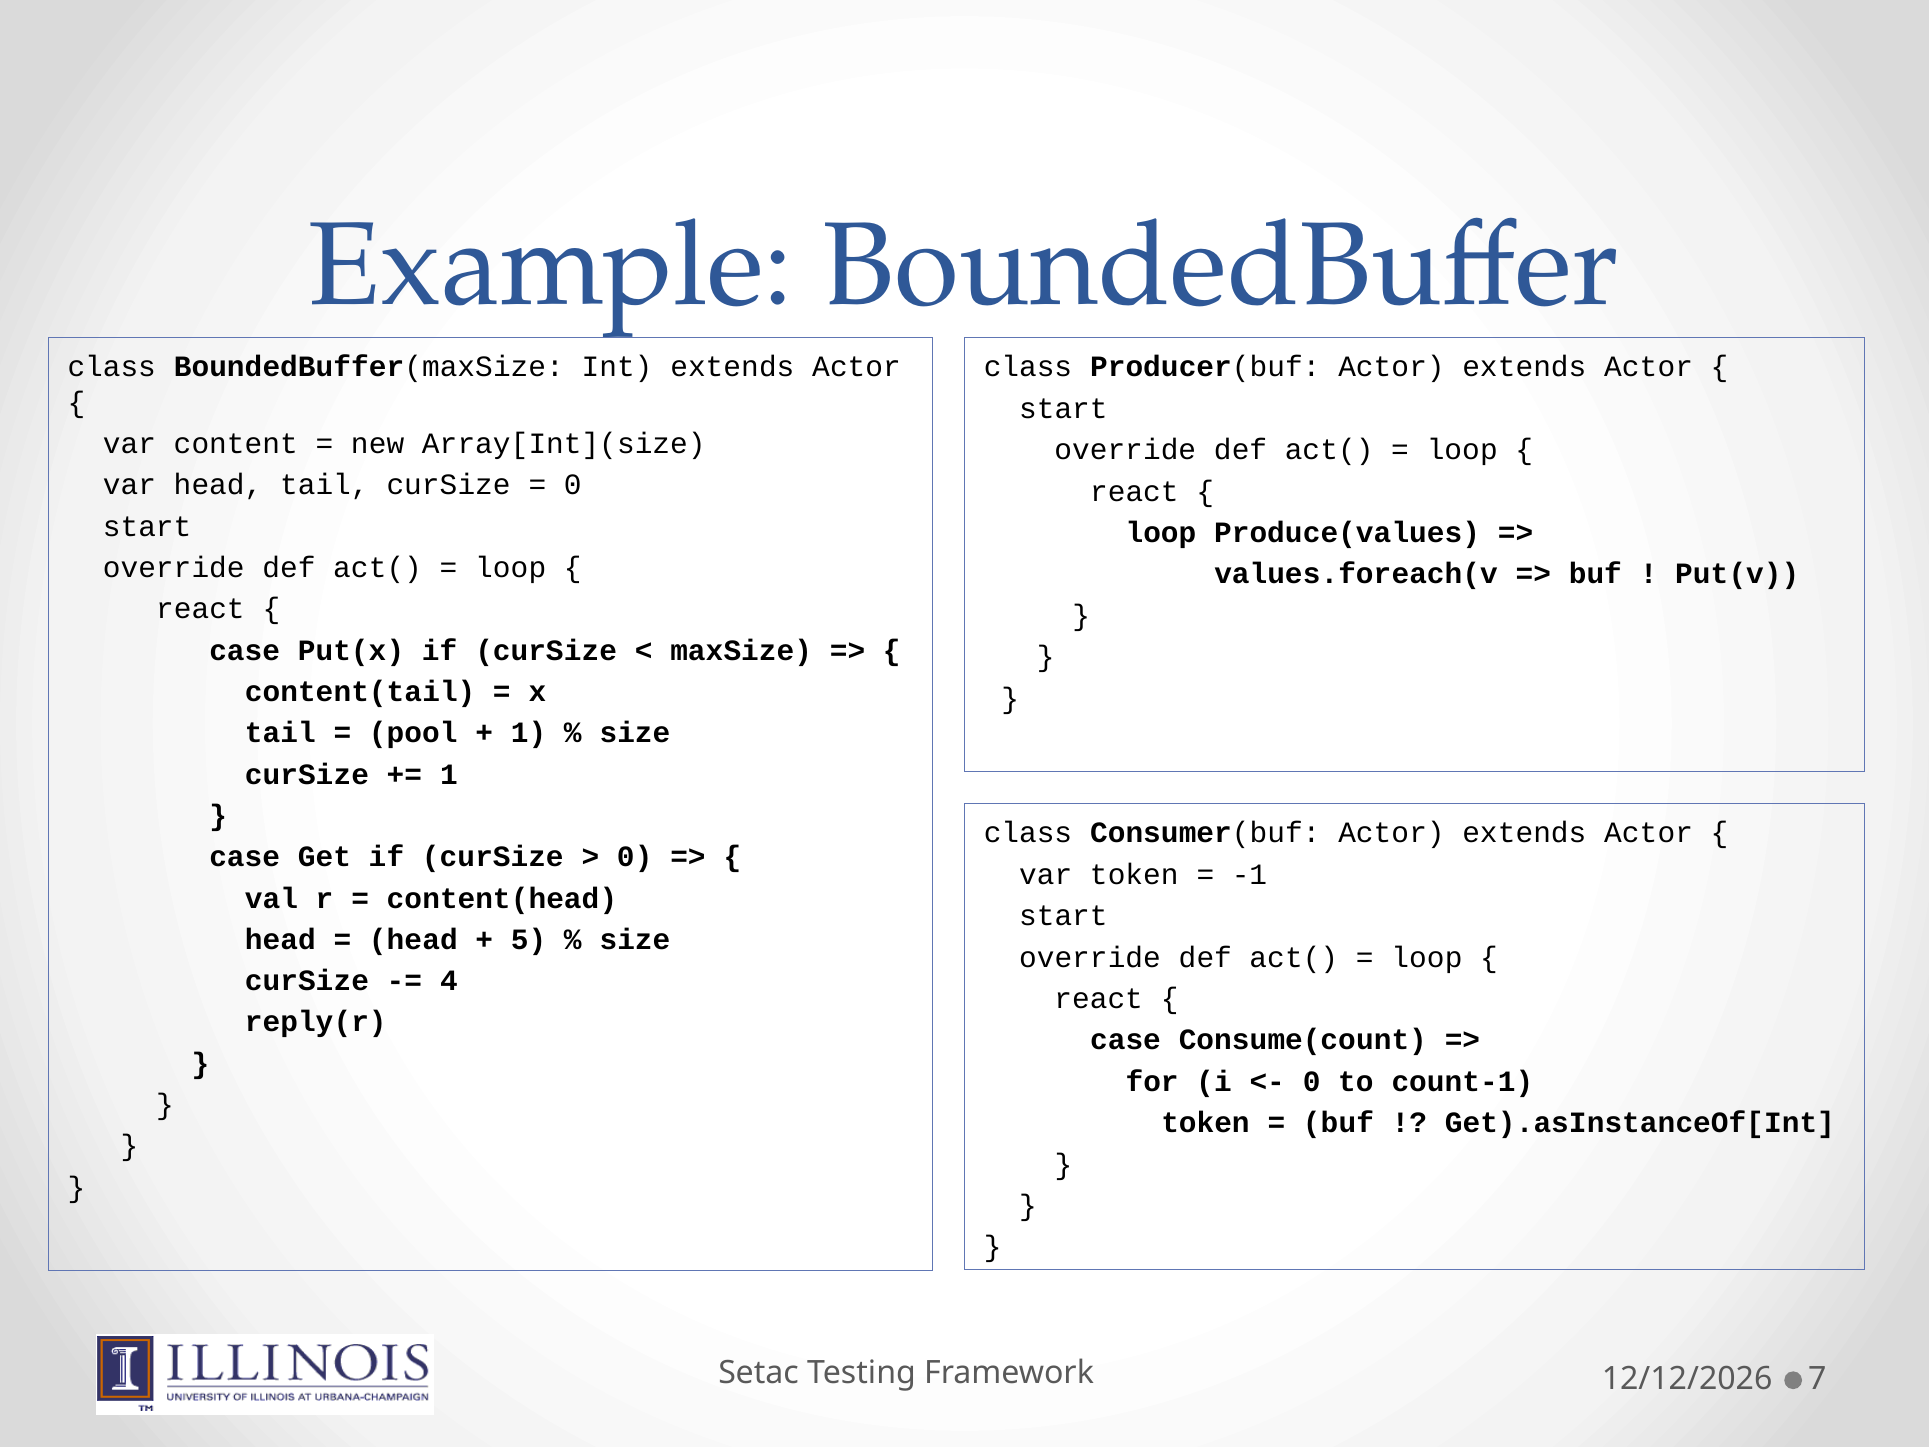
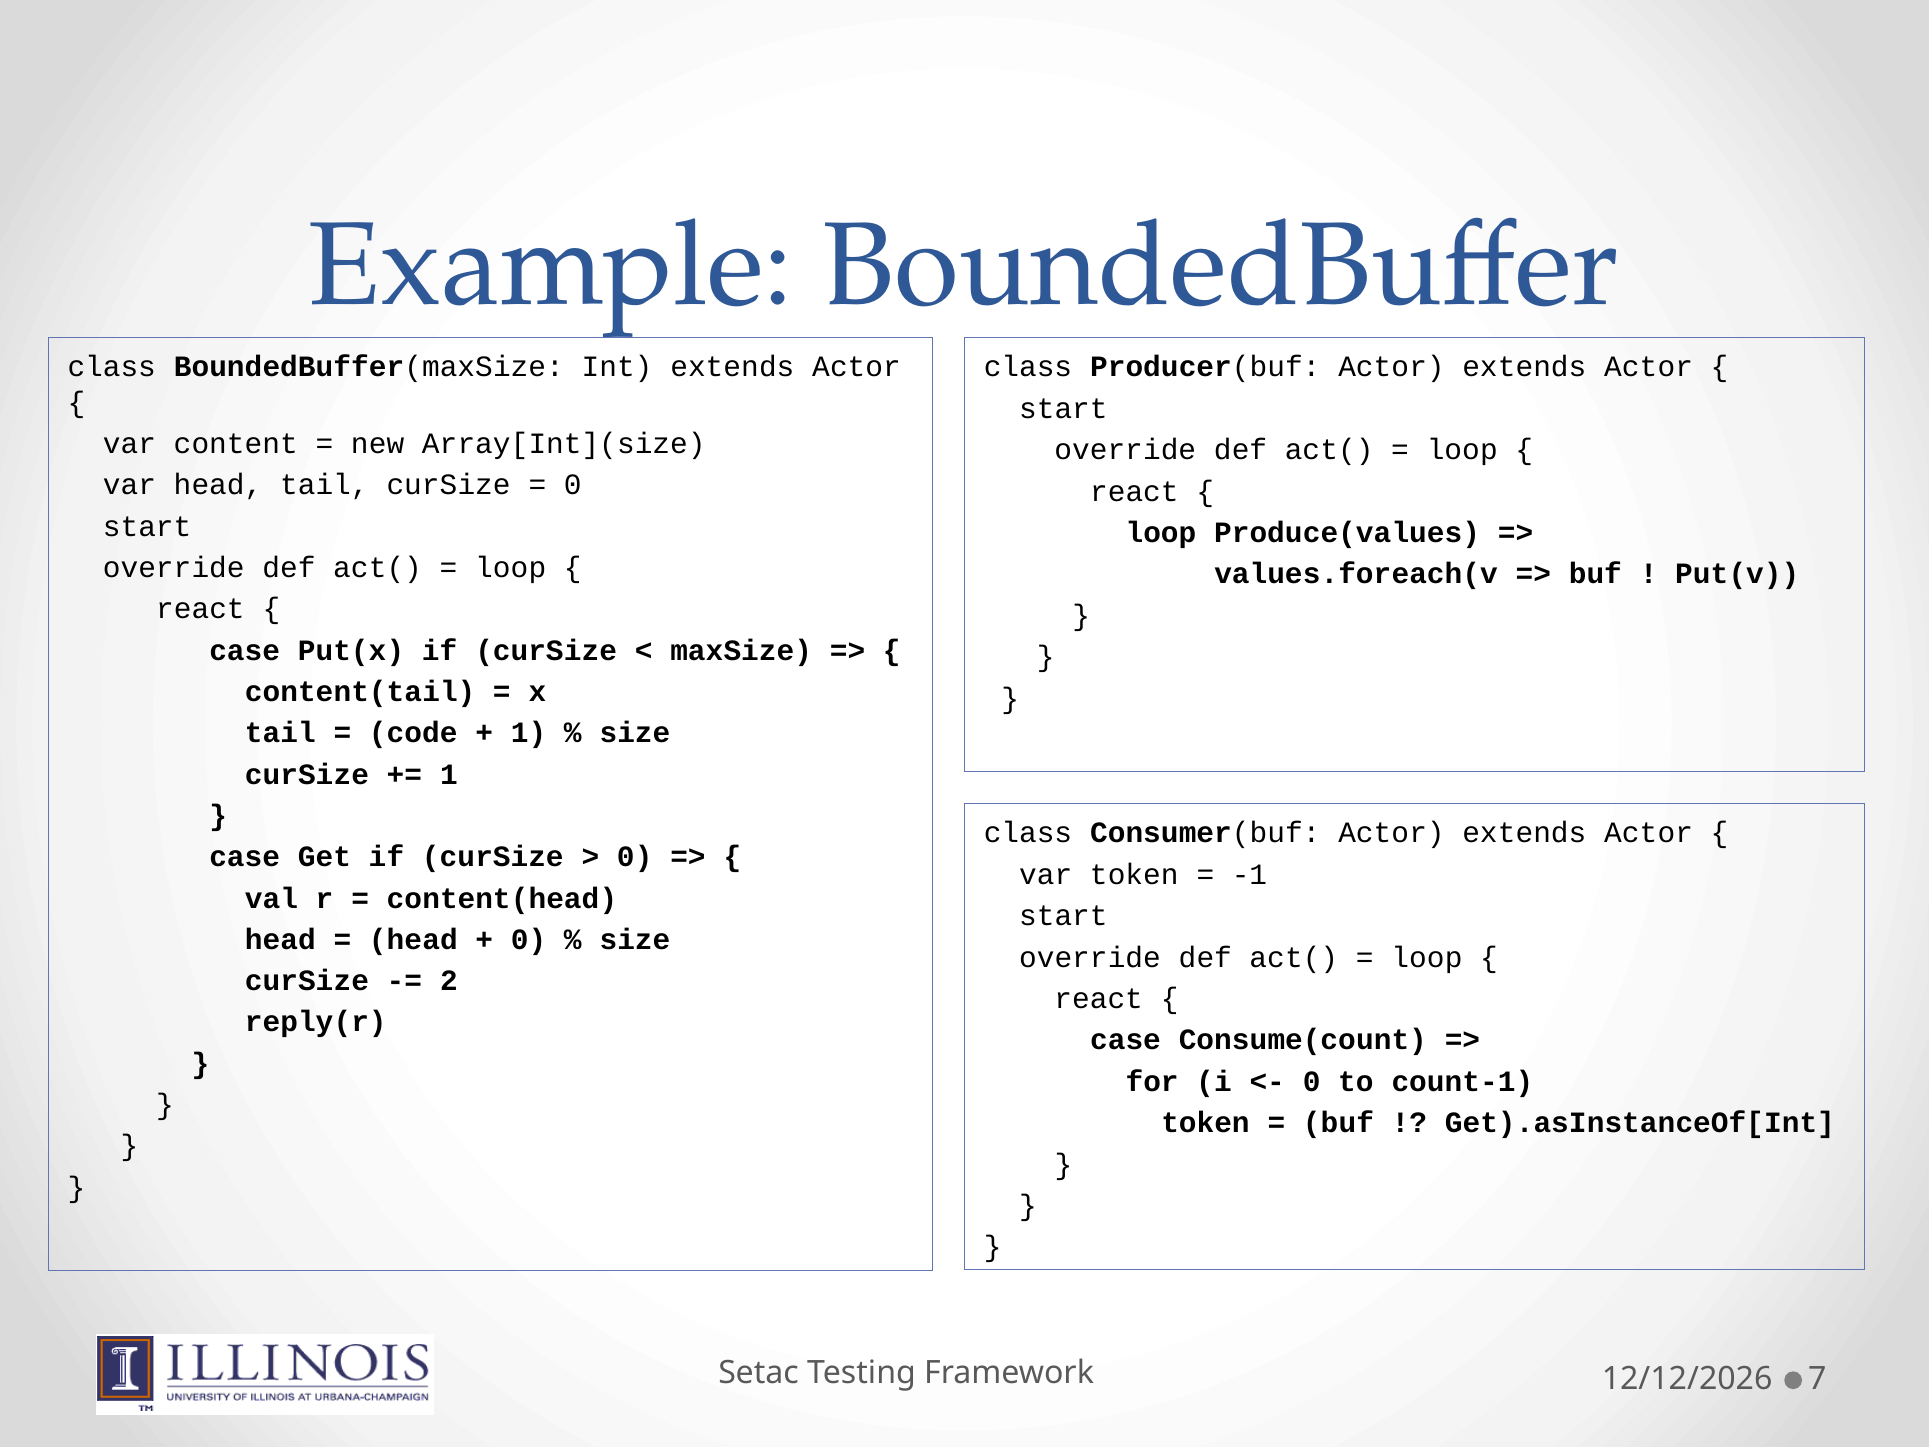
pool: pool -> code
5 at (529, 939): 5 -> 0
4: 4 -> 2
